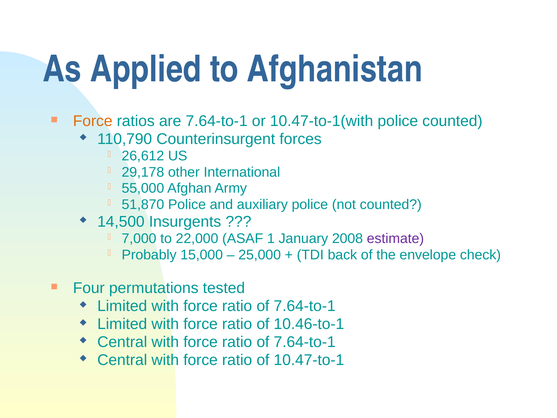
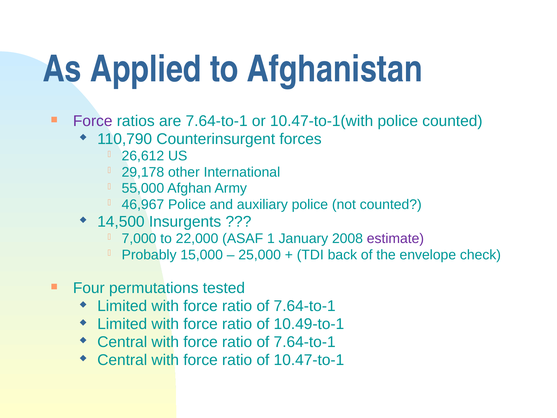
Force at (93, 121) colour: orange -> purple
51,870: 51,870 -> 46,967
10.46-to-1: 10.46-to-1 -> 10.49-to-1
